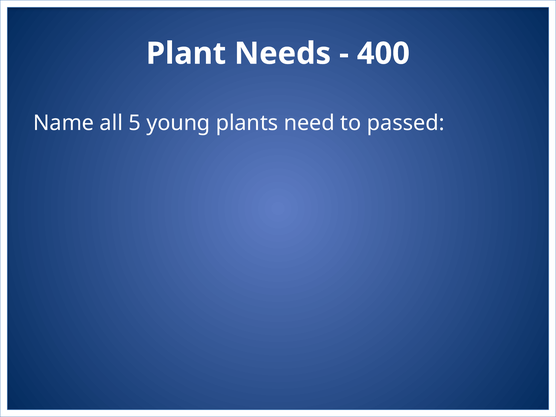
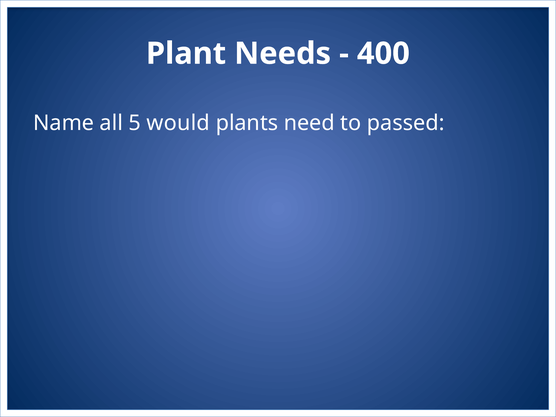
young: young -> would
